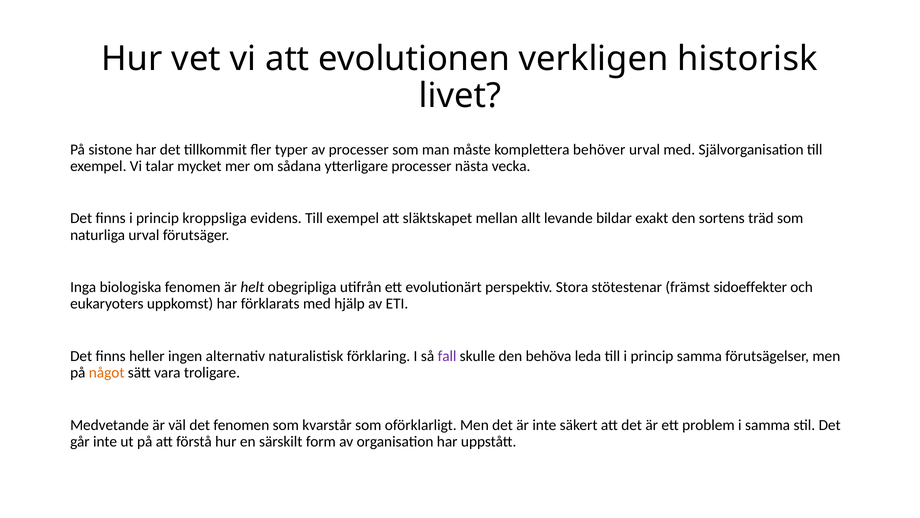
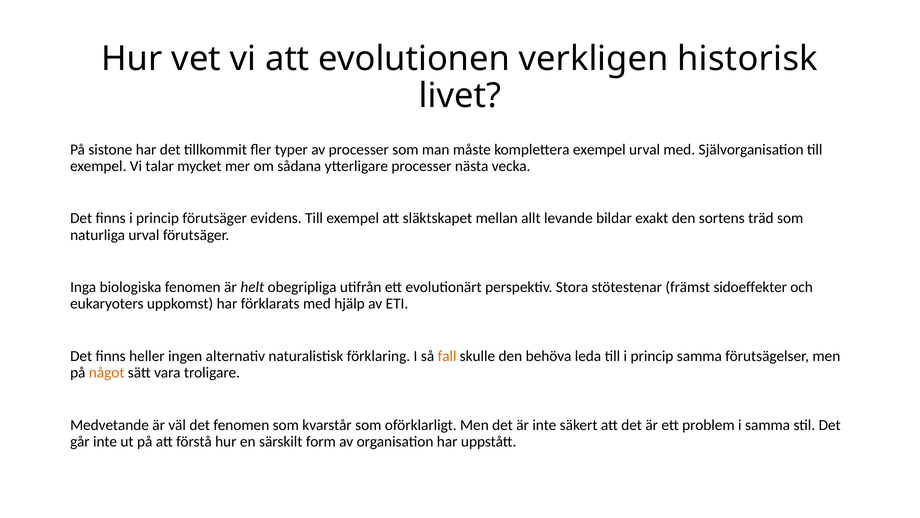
komplettera behöver: behöver -> exempel
princip kroppsliga: kroppsliga -> förutsäger
fall colour: purple -> orange
